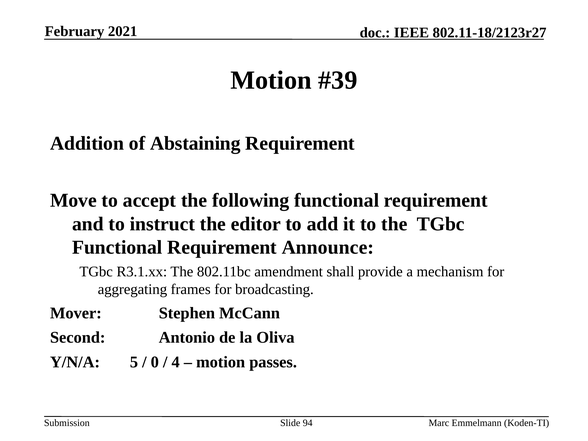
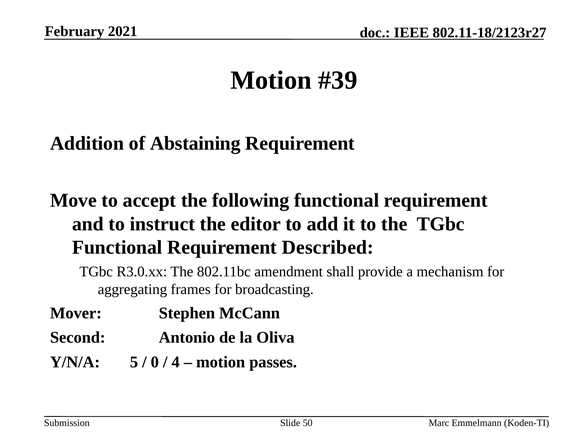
Announce: Announce -> Described
R3.1.xx: R3.1.xx -> R3.0.xx
94: 94 -> 50
